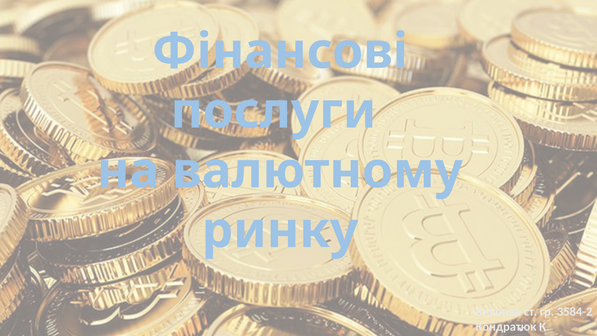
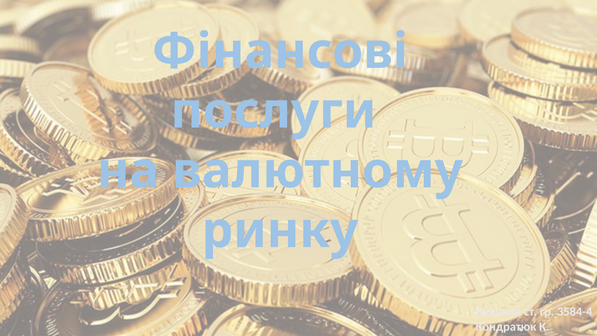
3584-2: 3584-2 -> 3584-4
